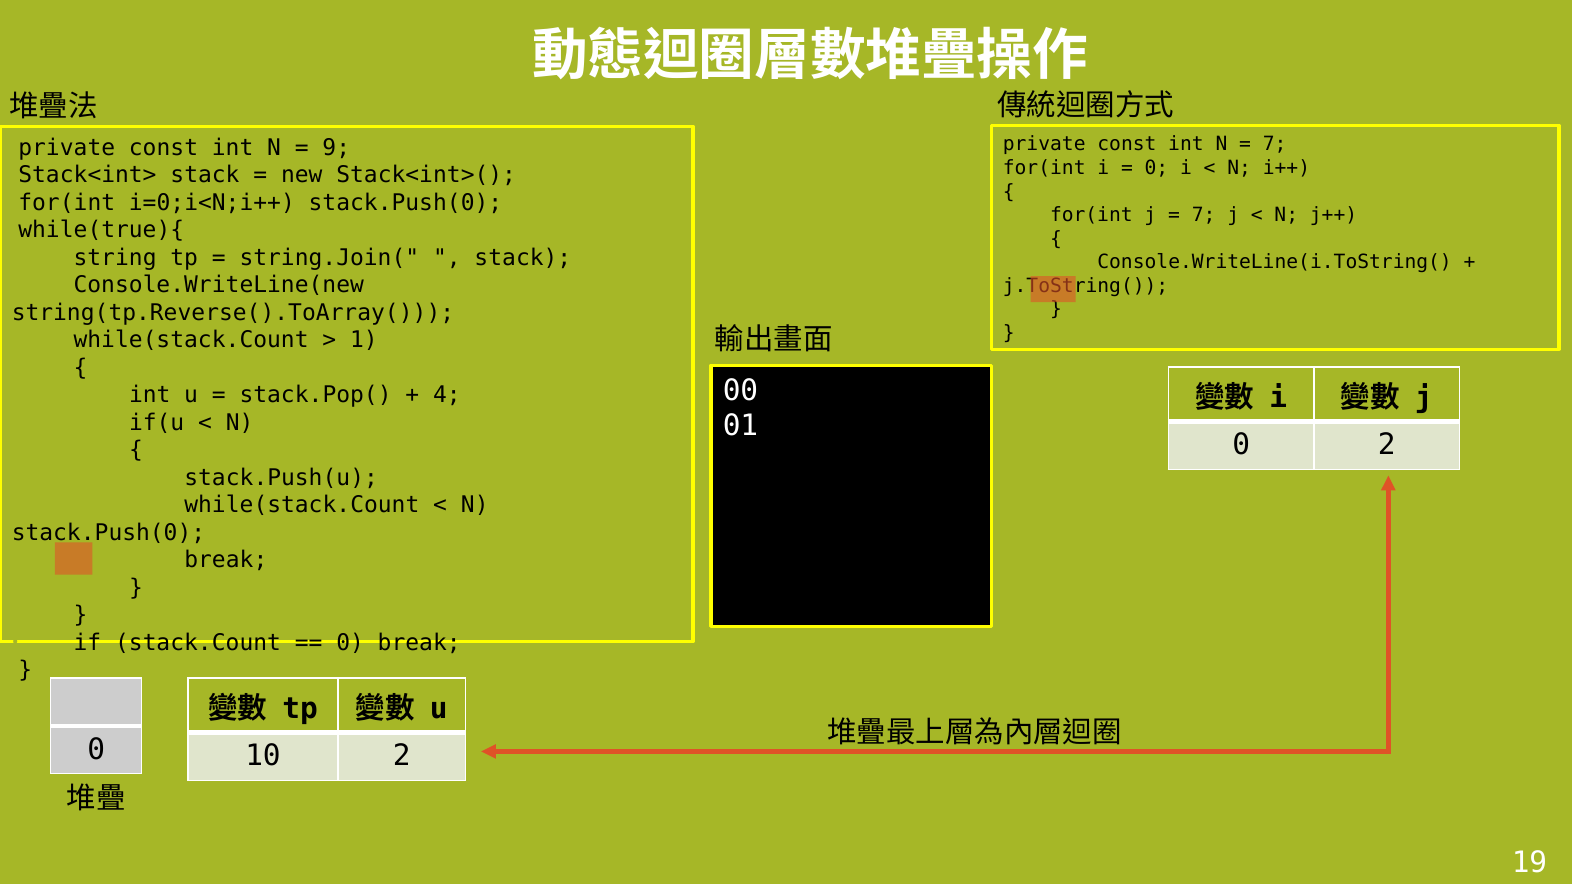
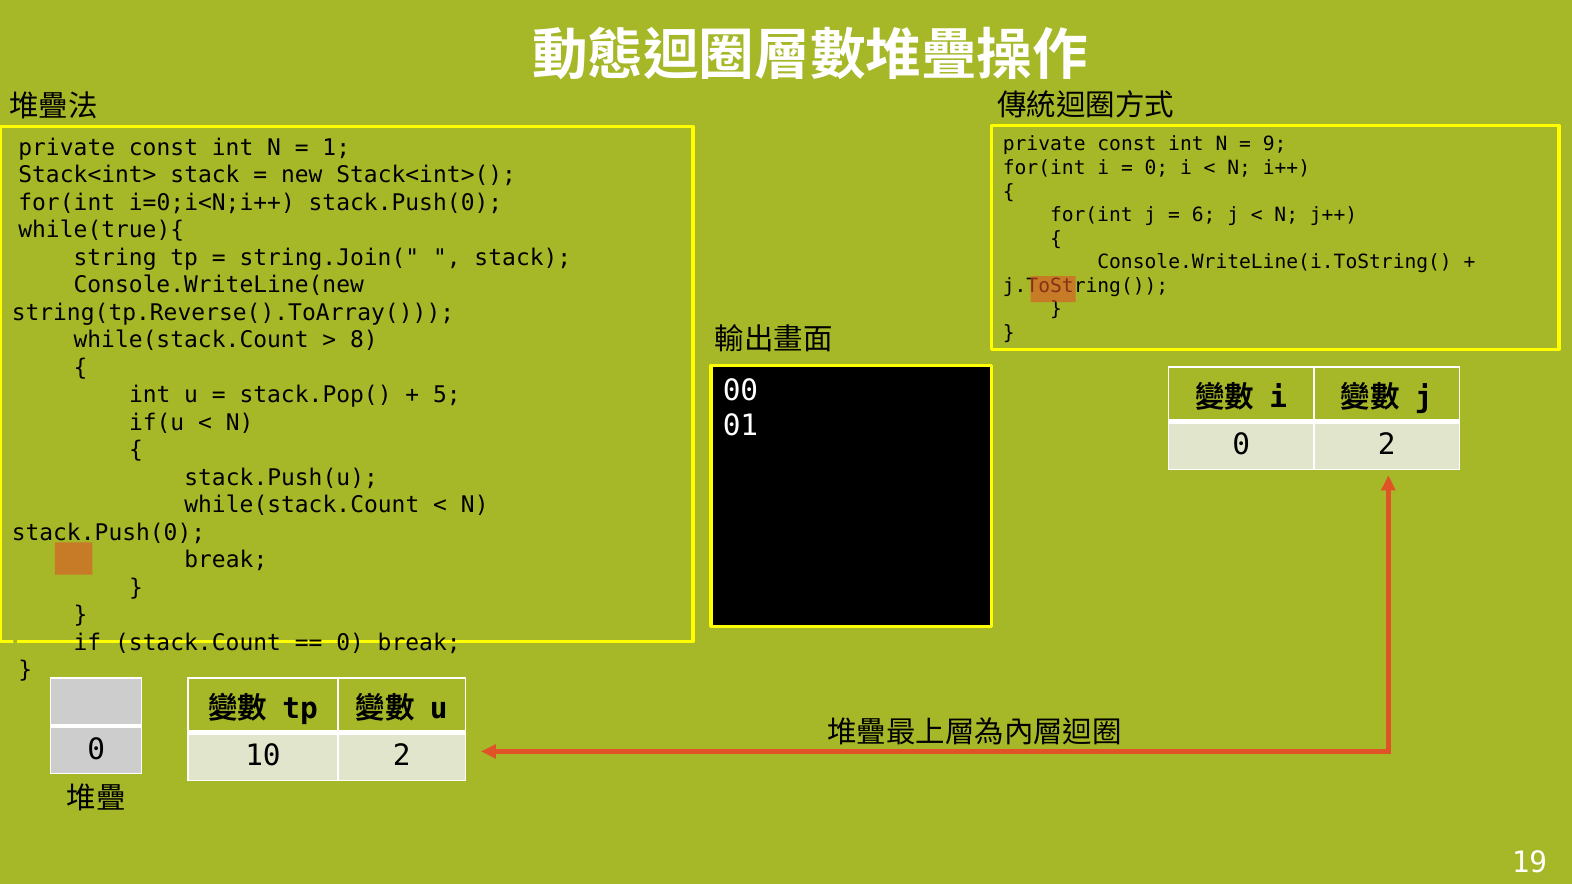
7 at (1275, 145): 7 -> 9
9: 9 -> 1
7 at (1204, 215): 7 -> 6
1: 1 -> 8
4: 4 -> 5
